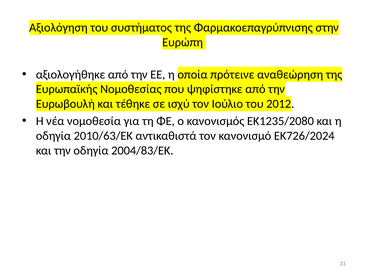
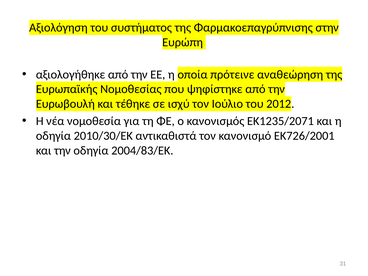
ΕΚ1235/2080: ΕΚ1235/2080 -> ΕΚ1235/2071
2010/63/ΕΚ: 2010/63/ΕΚ -> 2010/30/ΕΚ
ΕΚ726/2024: ΕΚ726/2024 -> ΕΚ726/2001
